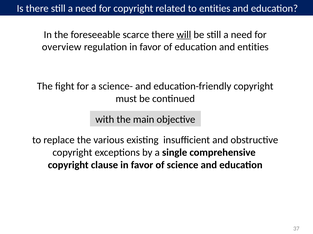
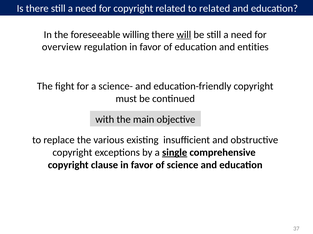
to entities: entities -> related
scarce: scarce -> willing
single underline: none -> present
